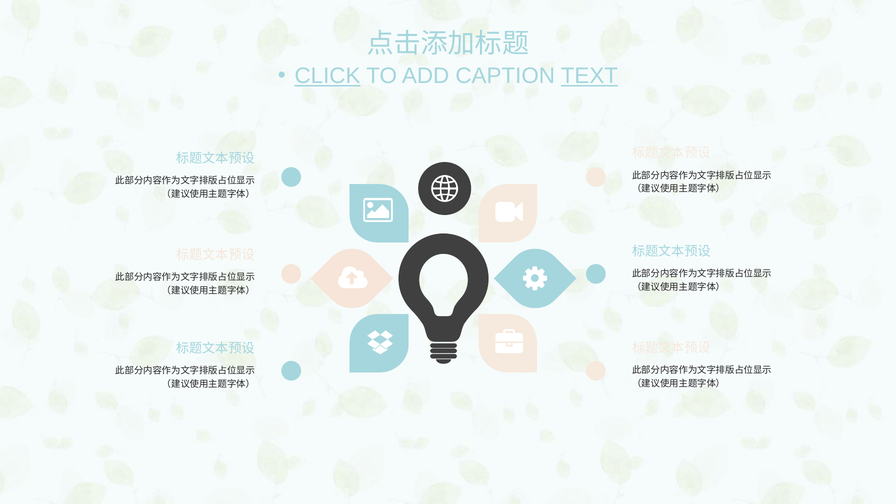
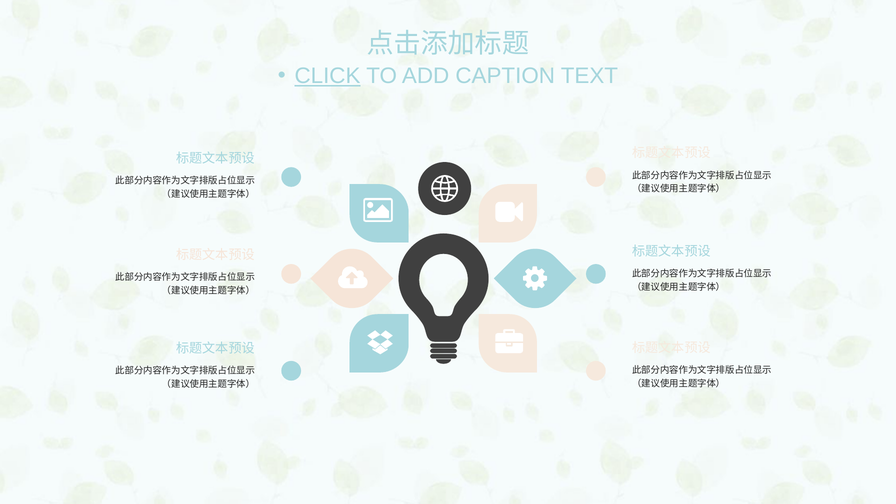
TEXT underline: present -> none
